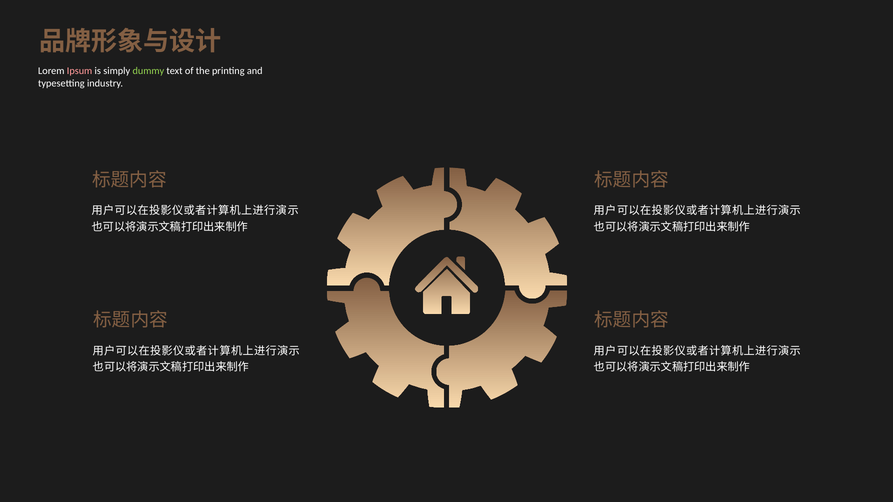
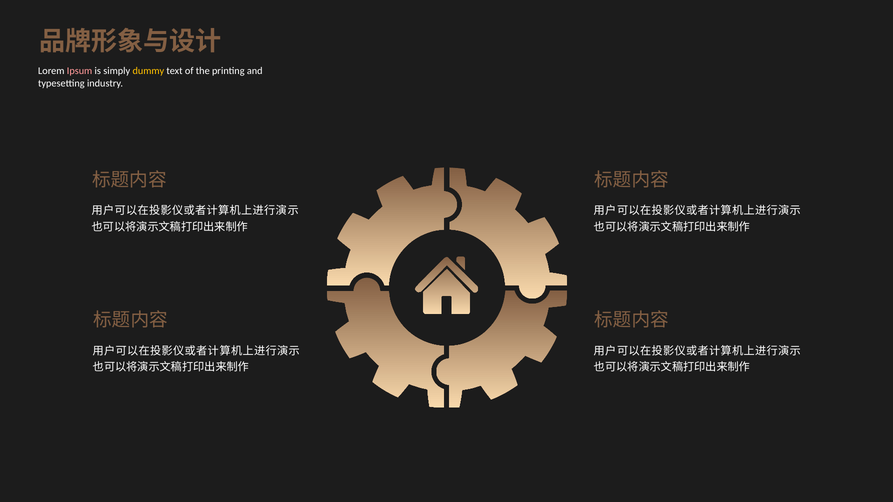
dummy colour: light green -> yellow
